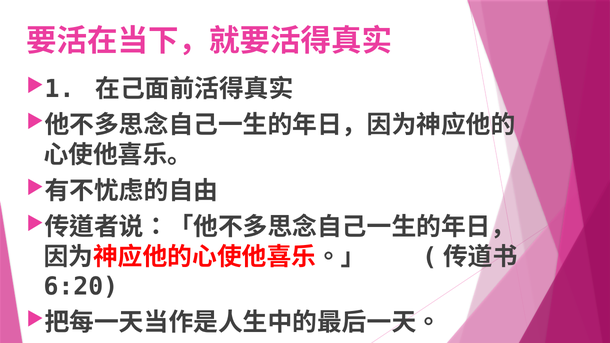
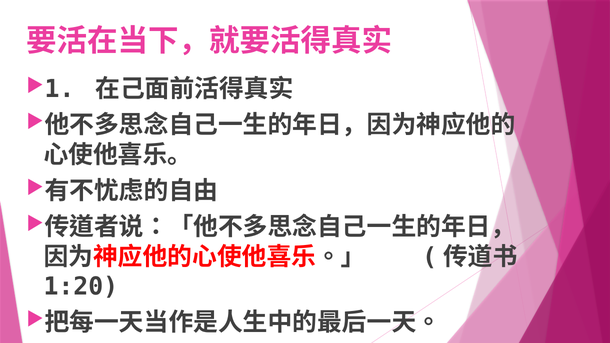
6:20: 6:20 -> 1:20
